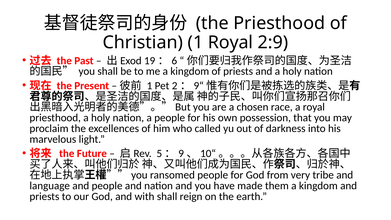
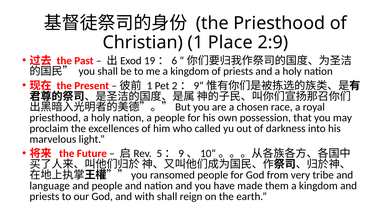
1 Royal: Royal -> Place
